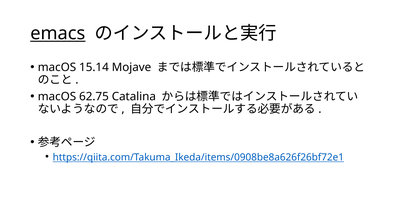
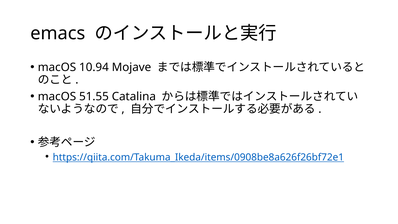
emacs underline: present -> none
15.14: 15.14 -> 10.94
62.75: 62.75 -> 51.55
